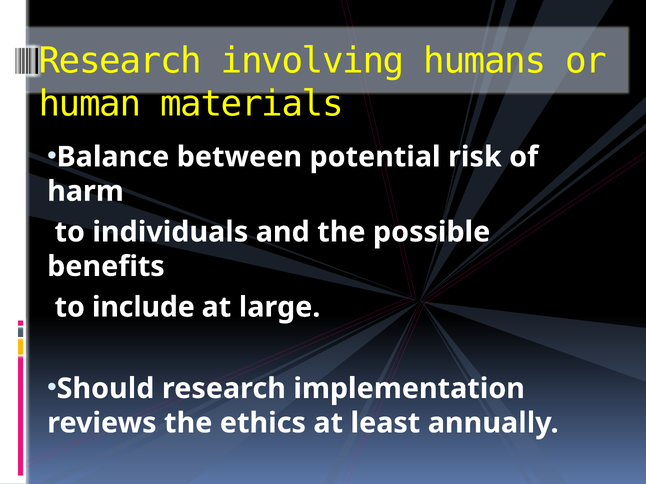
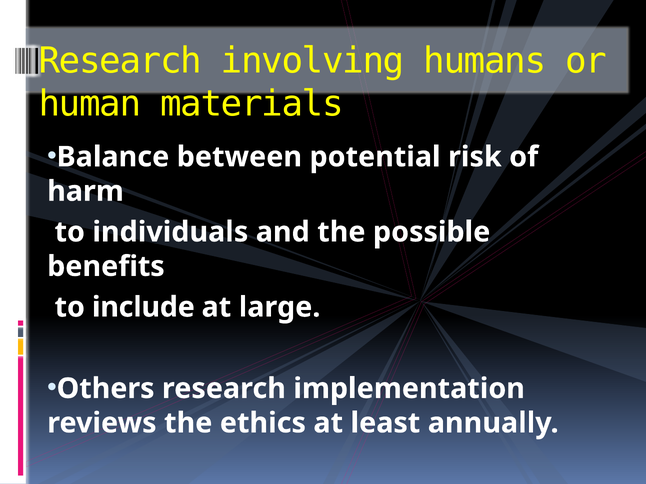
Should: Should -> Others
